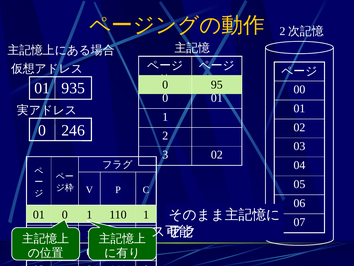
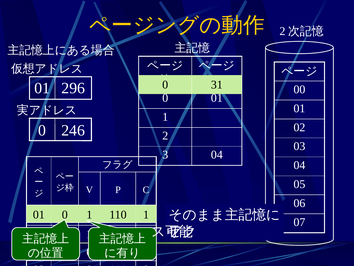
95: 95 -> 31
935: 935 -> 296
3 02: 02 -> 04
